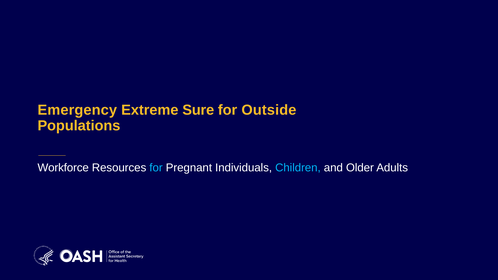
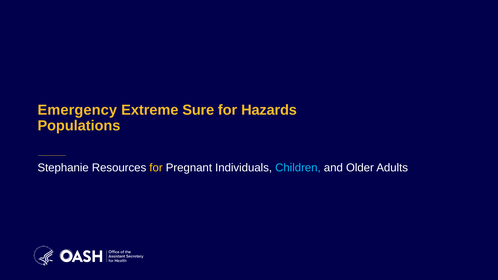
Outside: Outside -> Hazards
Workforce: Workforce -> Stephanie
for at (156, 168) colour: light blue -> yellow
